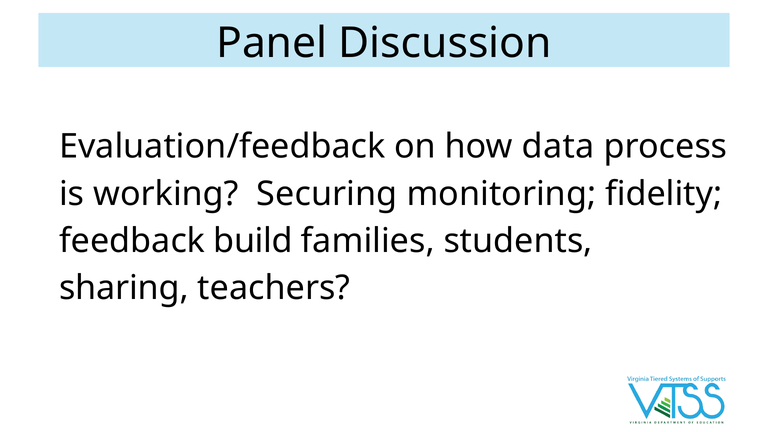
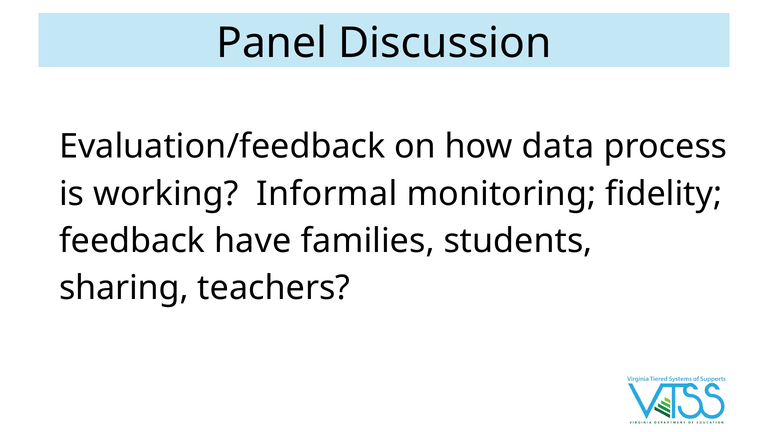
Securing: Securing -> Informal
build: build -> have
